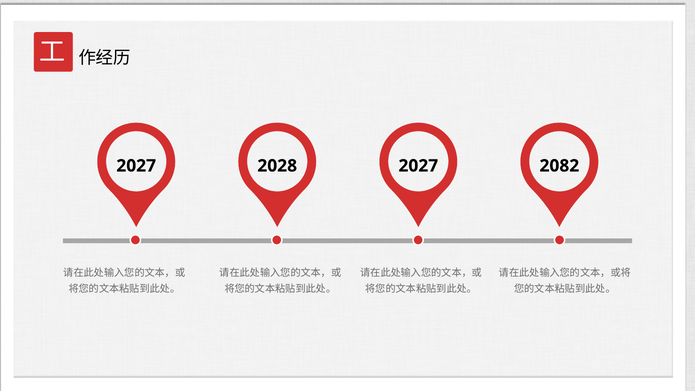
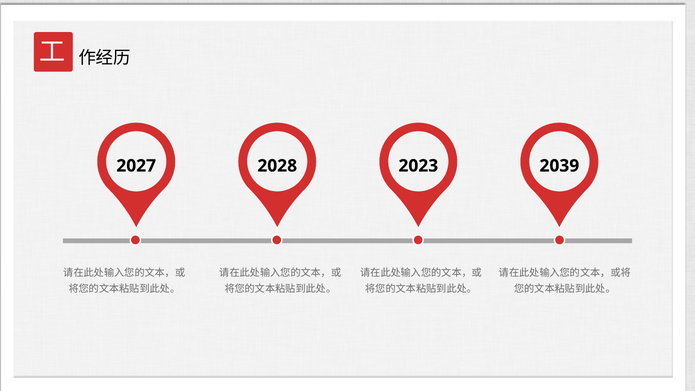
2028 2027: 2027 -> 2023
2082: 2082 -> 2039
